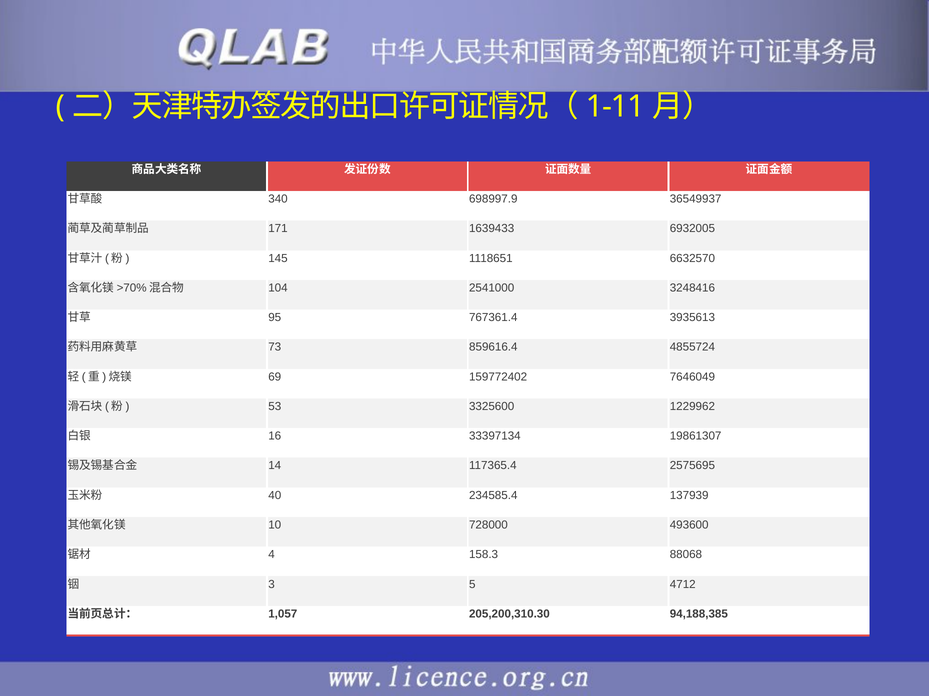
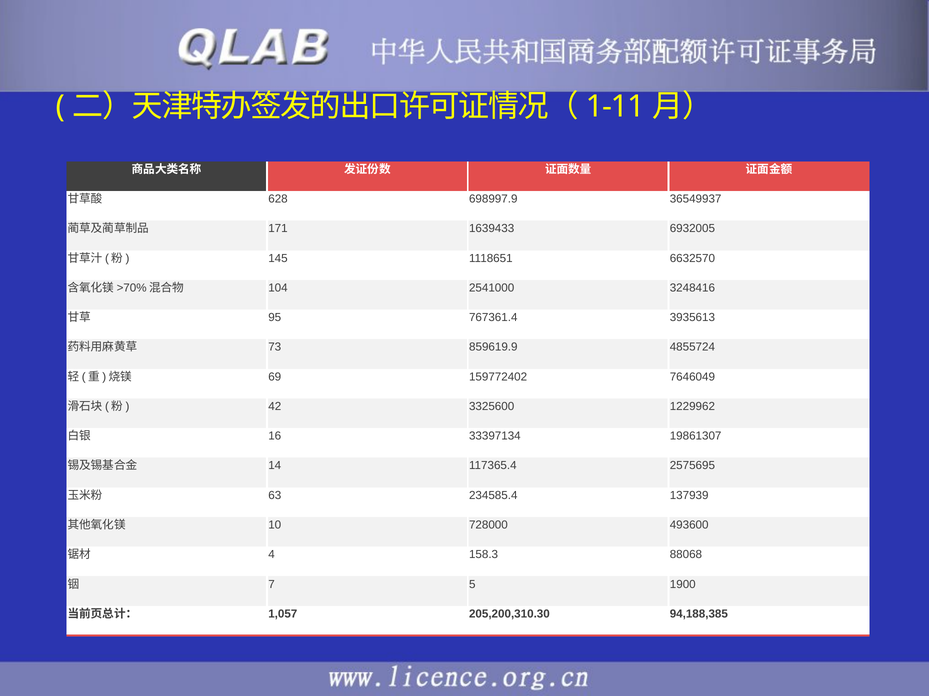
340: 340 -> 628
859616.4: 859616.4 -> 859619.9
53: 53 -> 42
40: 40 -> 63
3: 3 -> 7
4712: 4712 -> 1900
